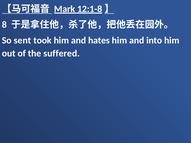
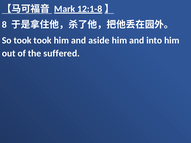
So sent: sent -> took
hates: hates -> aside
